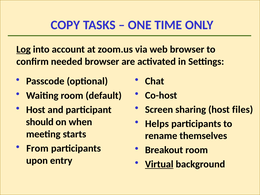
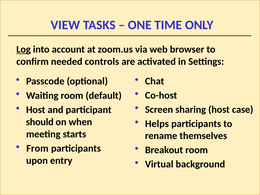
COPY: COPY -> VIEW
needed browser: browser -> controls
files: files -> case
Virtual underline: present -> none
